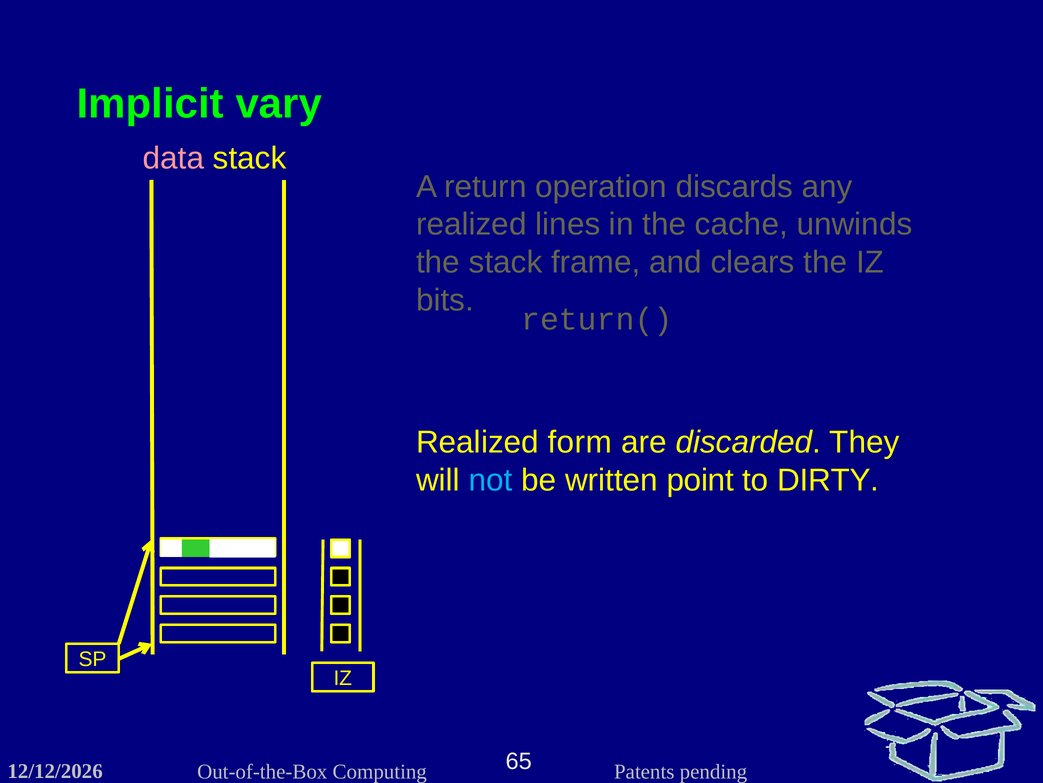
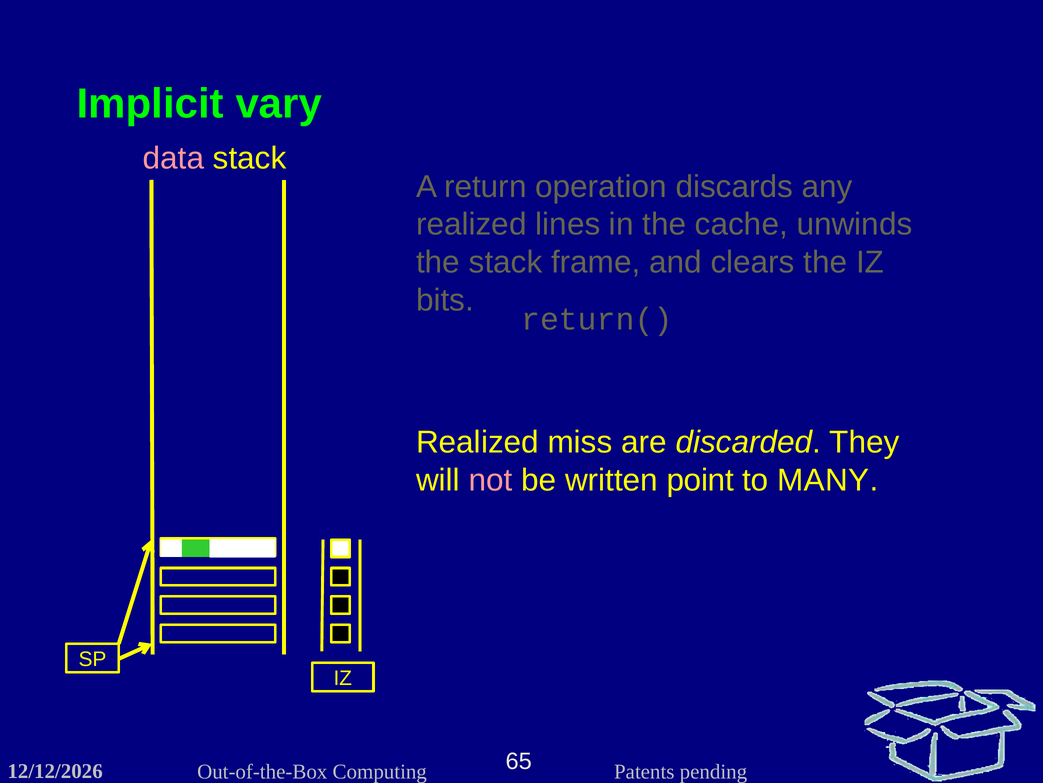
form: form -> miss
not colour: light blue -> pink
DIRTY: DIRTY -> MANY
